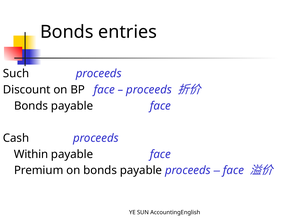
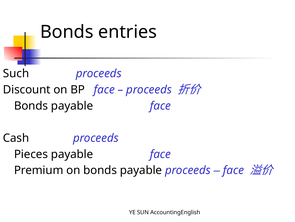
Within: Within -> Pieces
